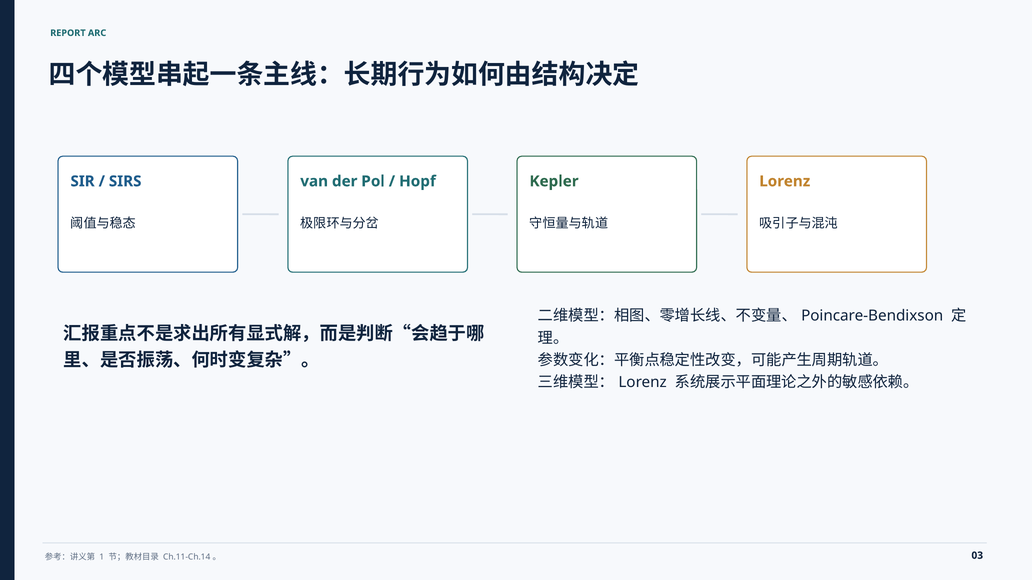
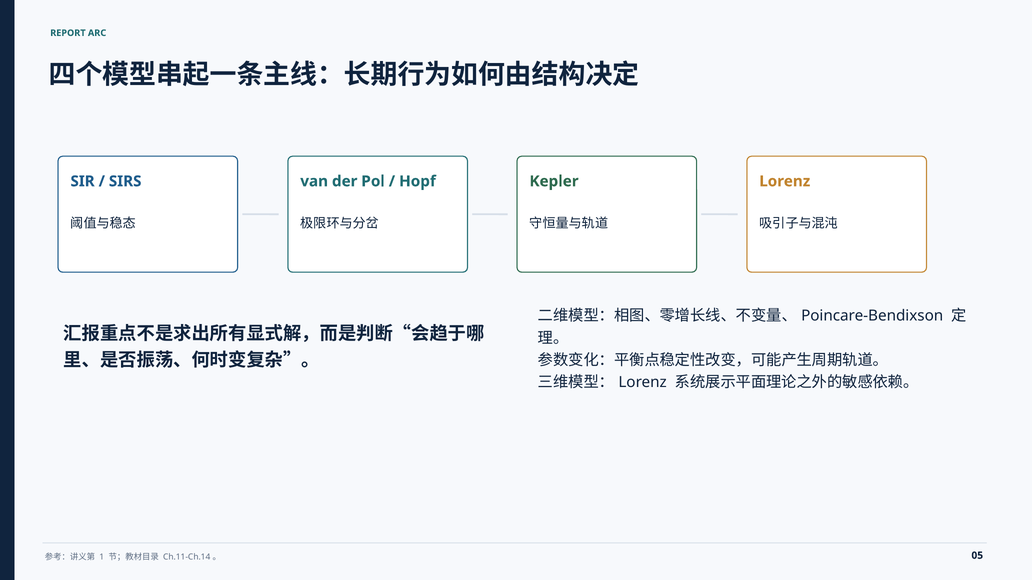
03: 03 -> 05
